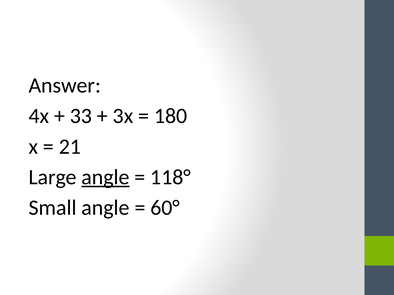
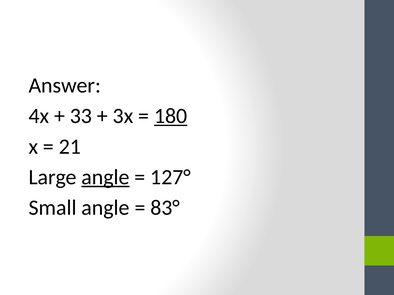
180 underline: none -> present
118°: 118° -> 127°
60°: 60° -> 83°
